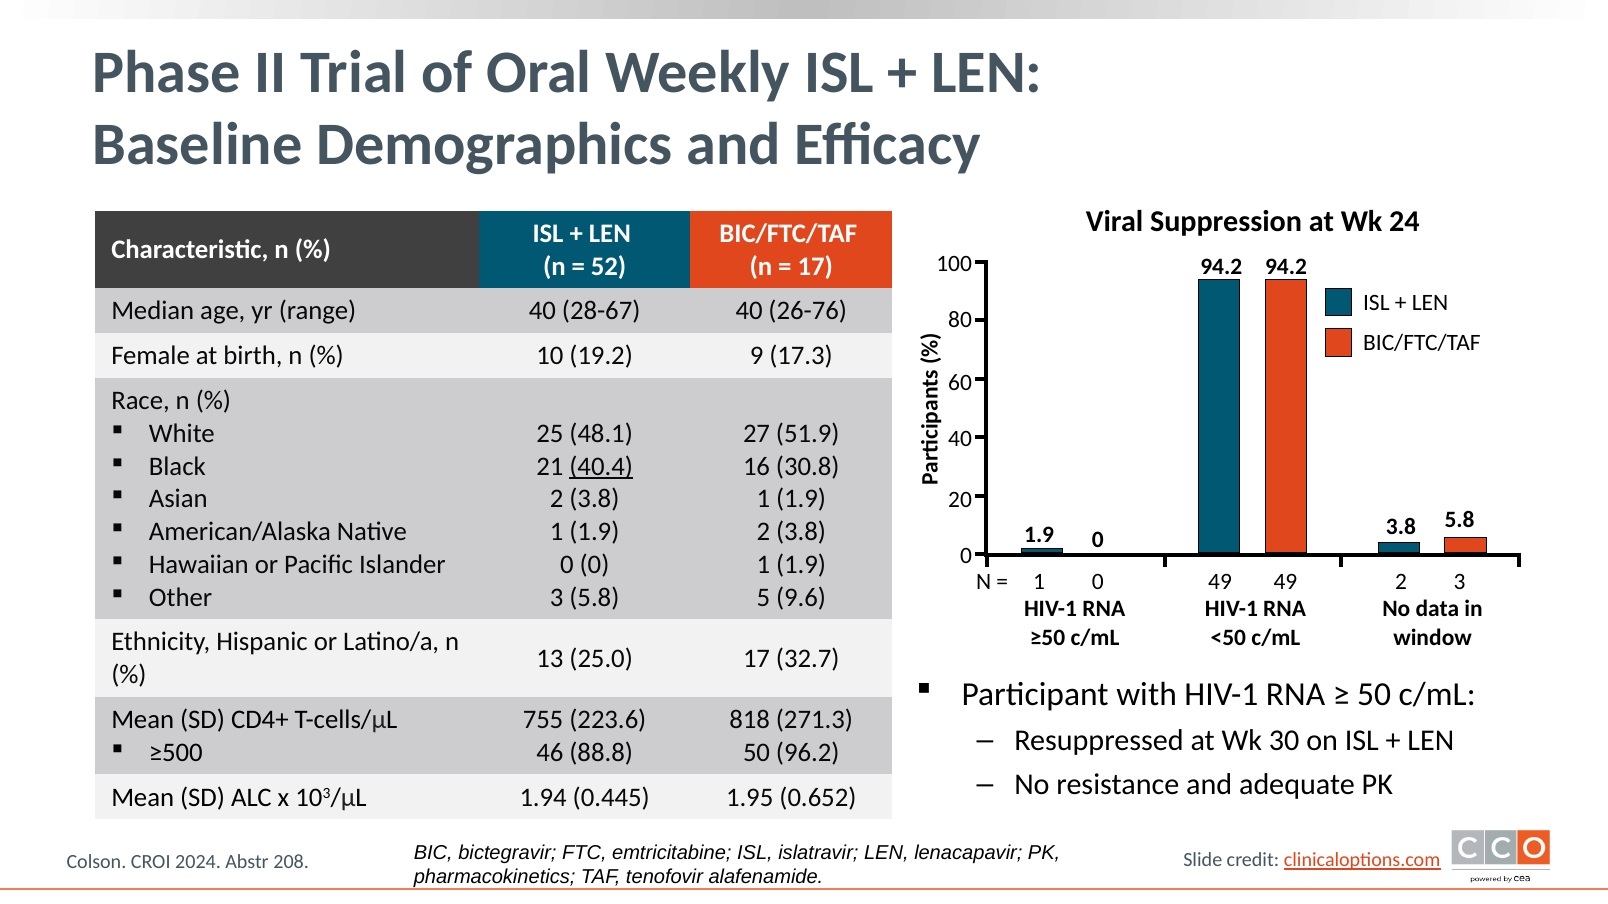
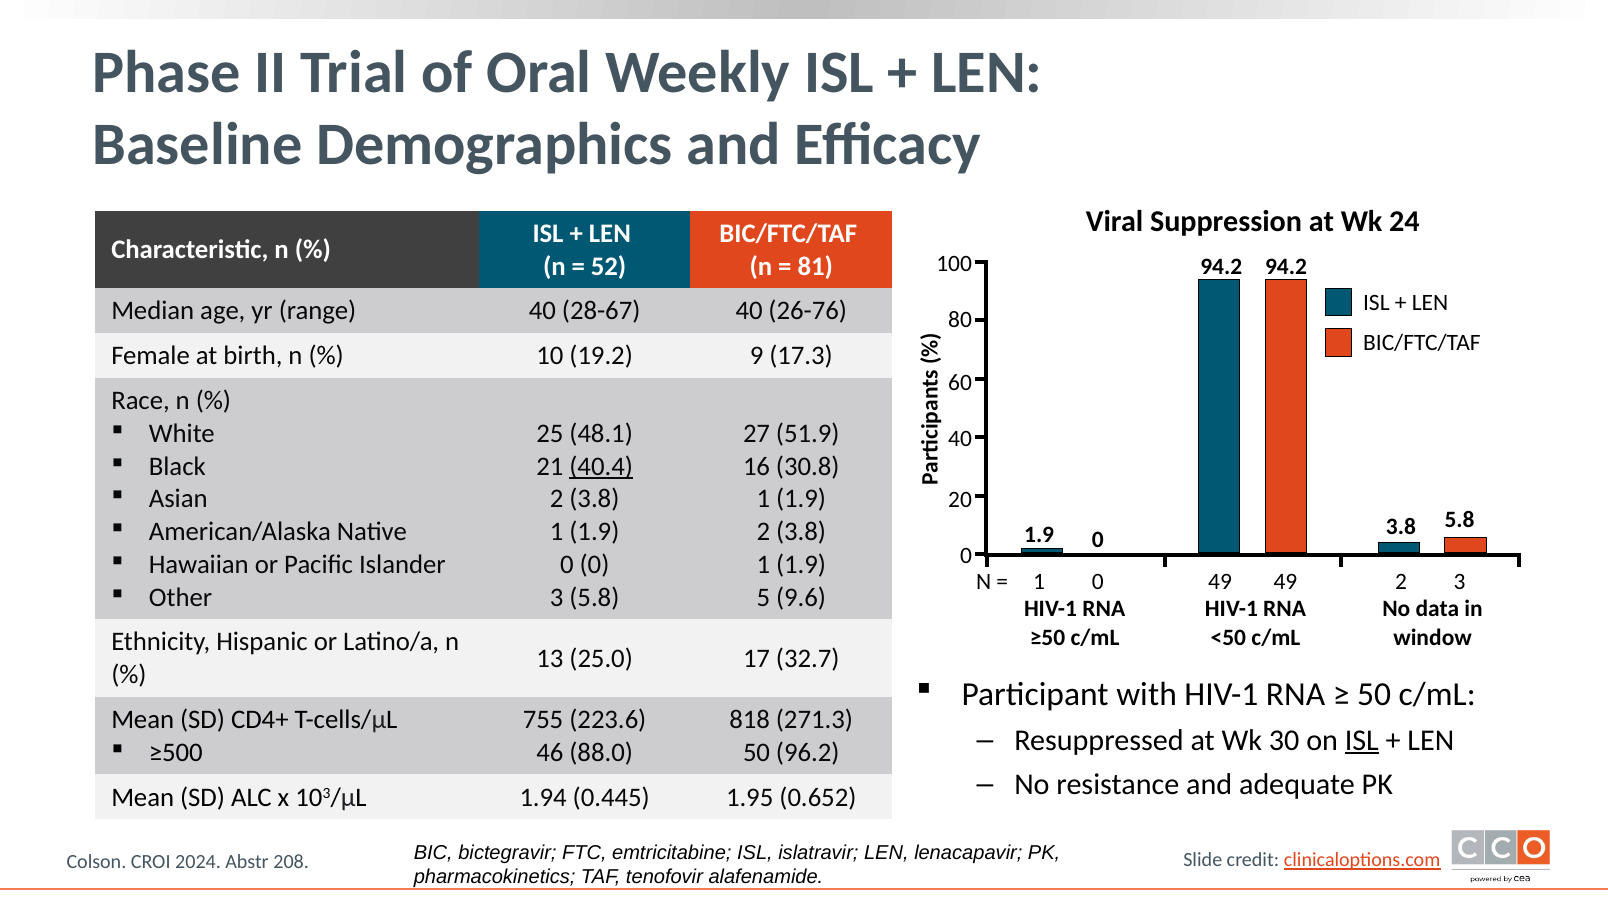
17 at (815, 266): 17 -> 81
ISL at (1362, 741) underline: none -> present
88.8: 88.8 -> 88.0
